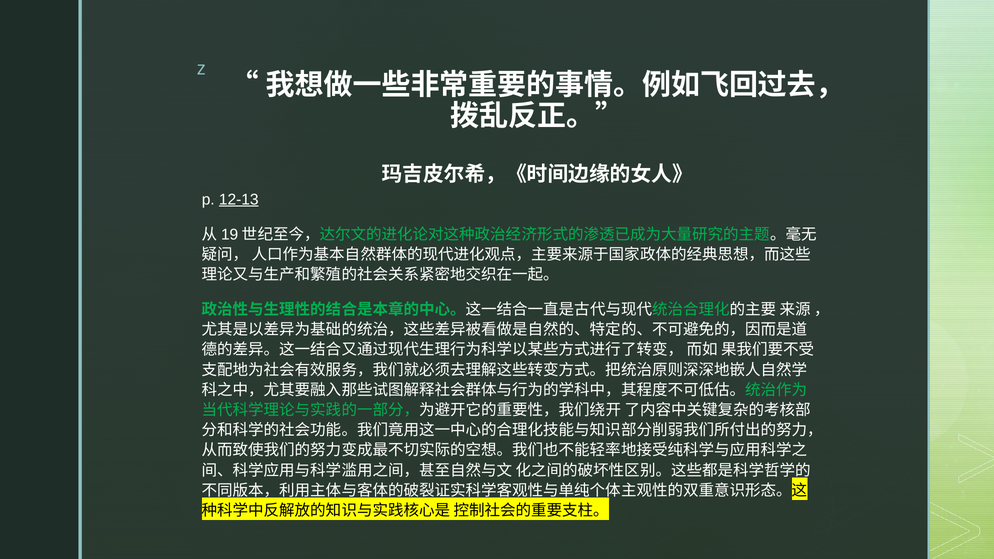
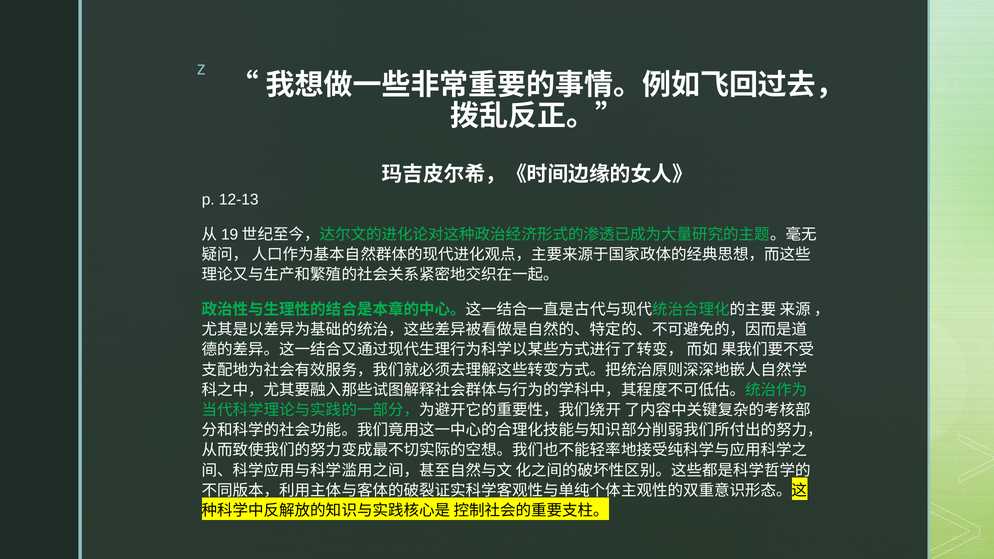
12-13 underline: present -> none
